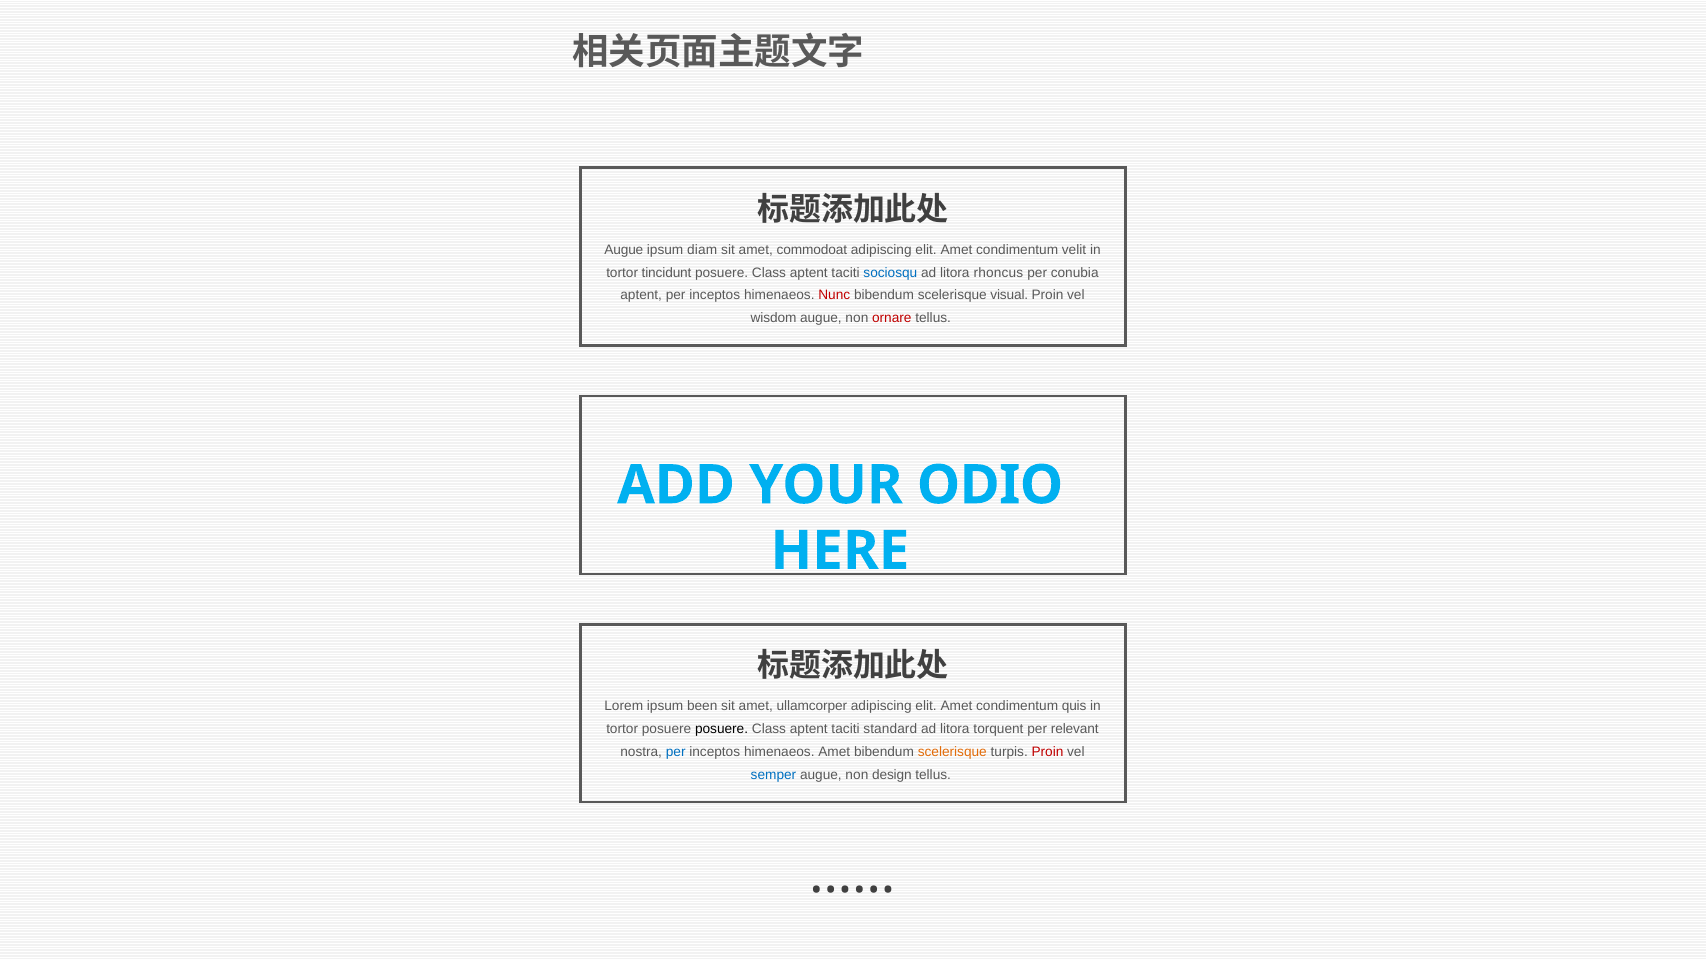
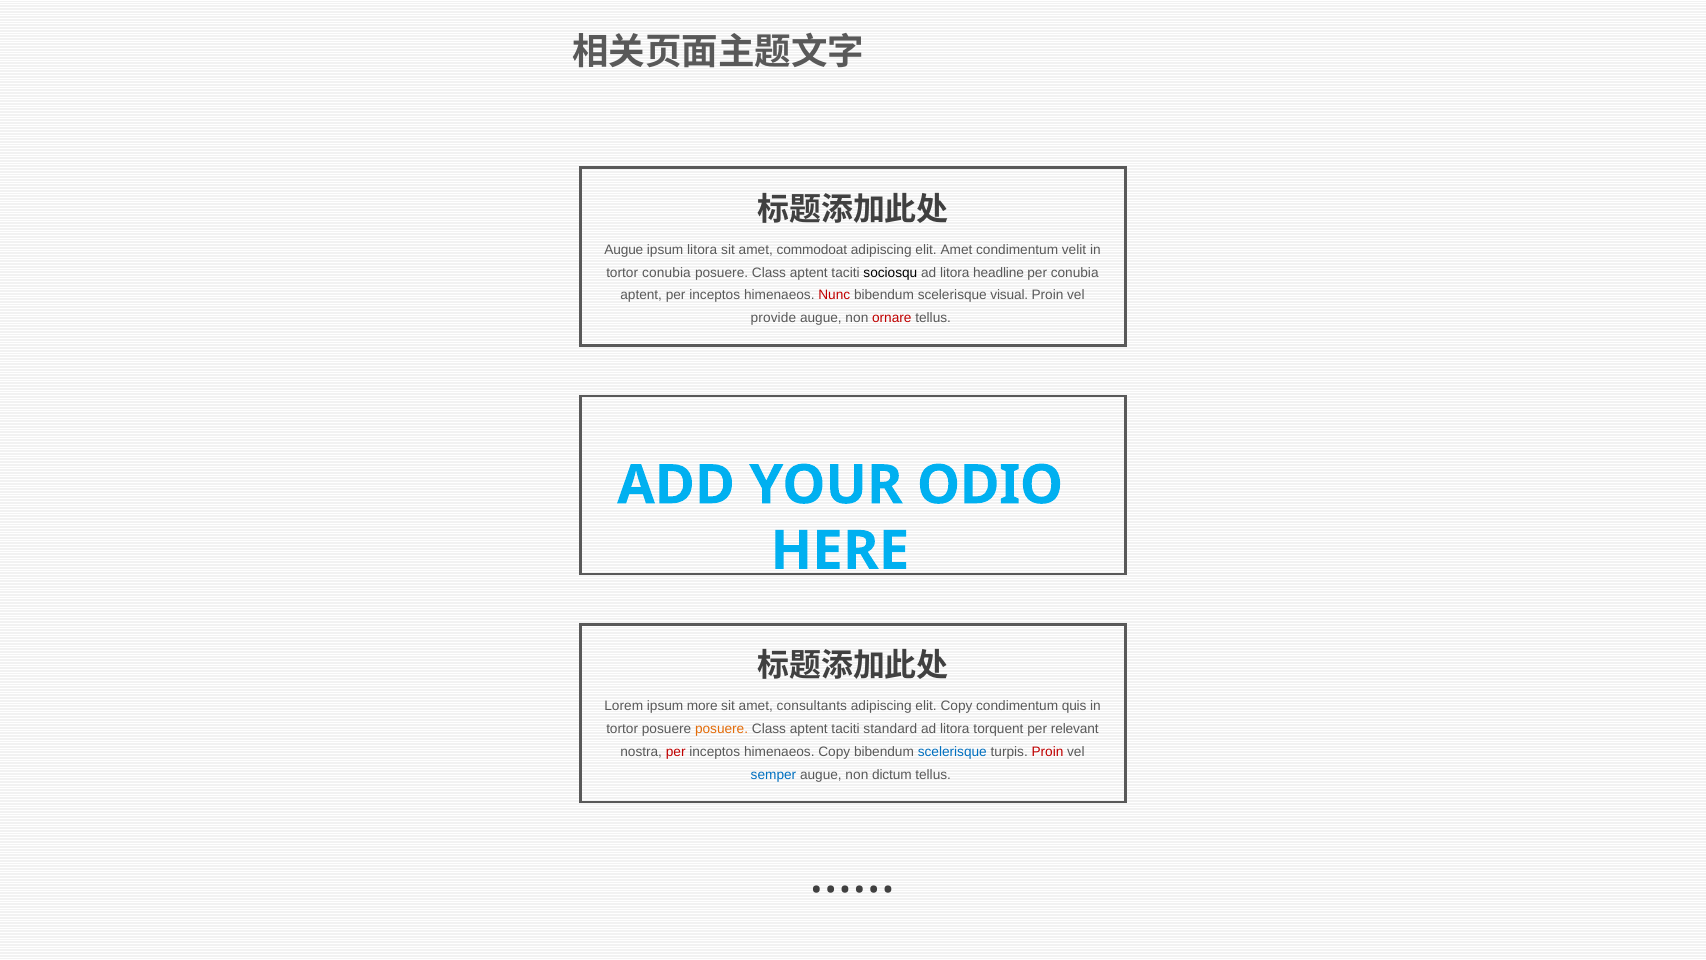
ipsum diam: diam -> litora
tortor tincidunt: tincidunt -> conubia
sociosqu colour: blue -> black
rhoncus: rhoncus -> headline
wisdom: wisdom -> provide
been: been -> more
ullamcorper: ullamcorper -> consultants
Amet at (956, 706): Amet -> Copy
posuere at (722, 729) colour: black -> orange
per at (676, 752) colour: blue -> red
himenaeos Amet: Amet -> Copy
scelerisque at (952, 752) colour: orange -> blue
design: design -> dictum
